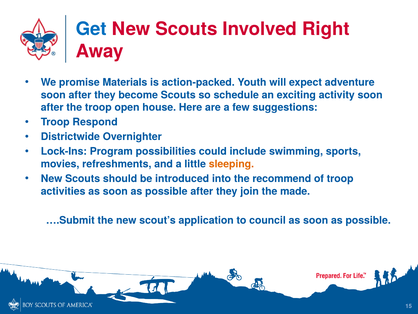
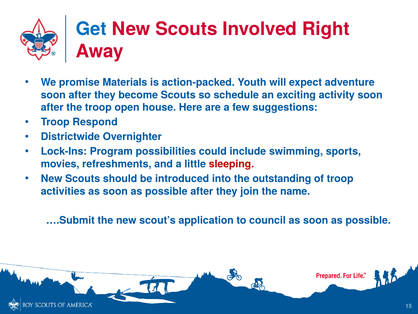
sleeping colour: orange -> red
recommend: recommend -> outstanding
made: made -> name
